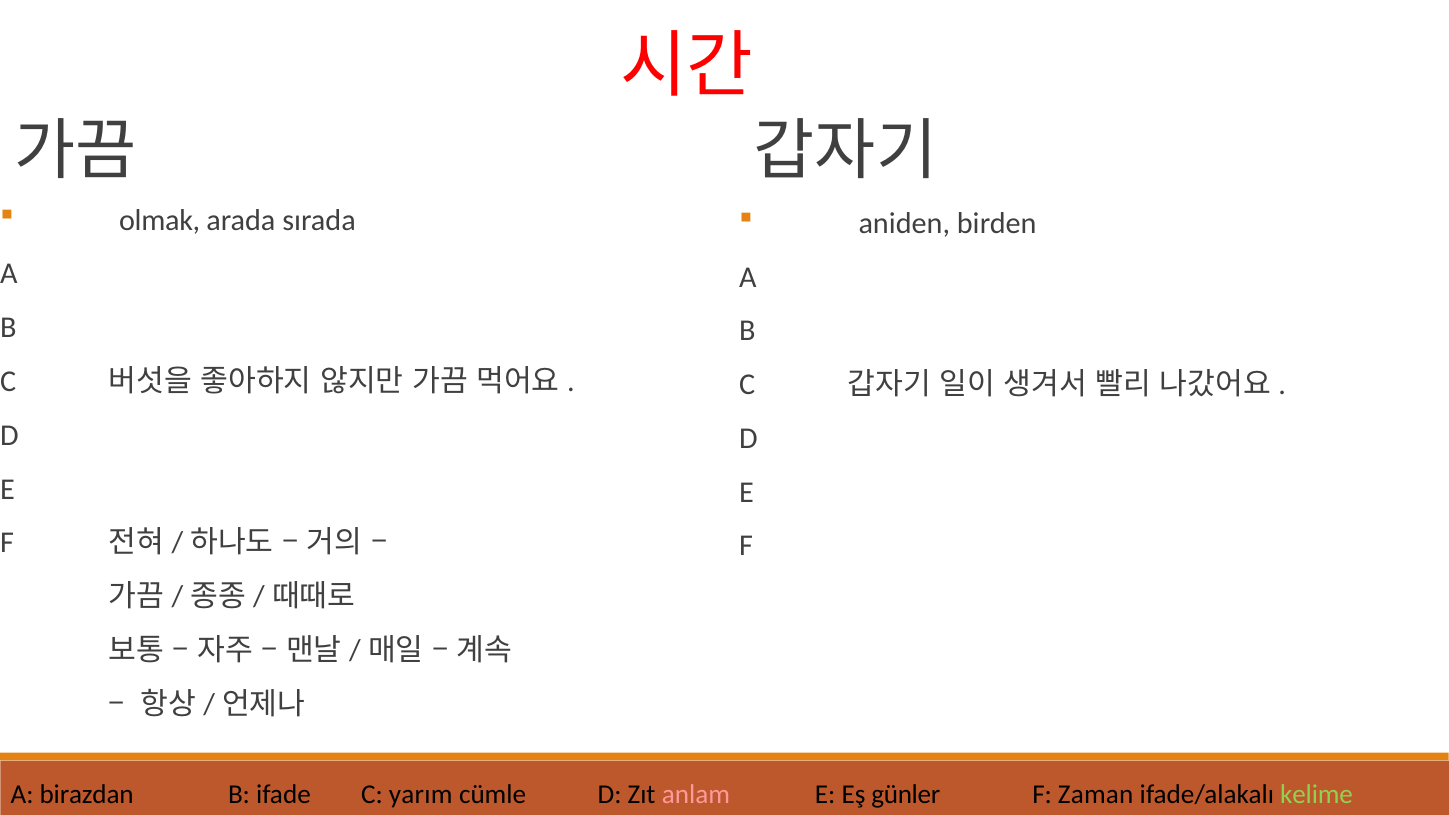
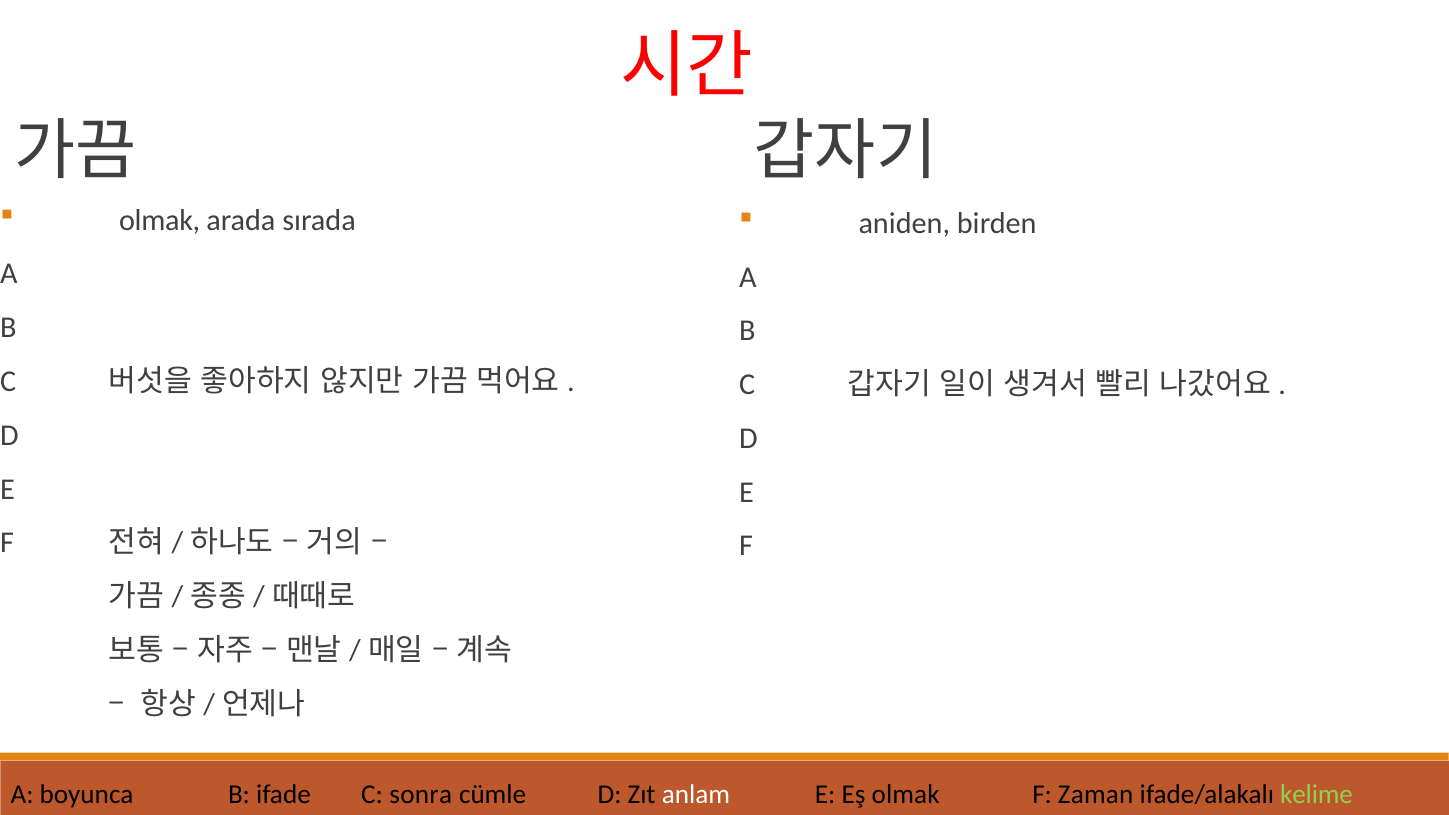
birazdan: birazdan -> boyunca
yarım: yarım -> sonra
anlam colour: pink -> white
Eş günler: günler -> olmak
